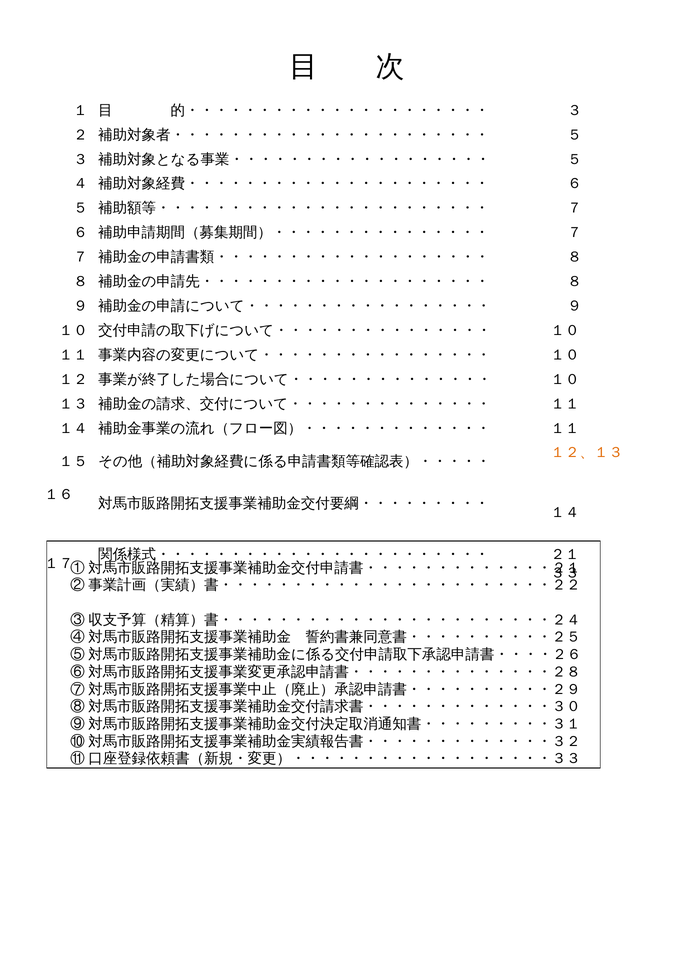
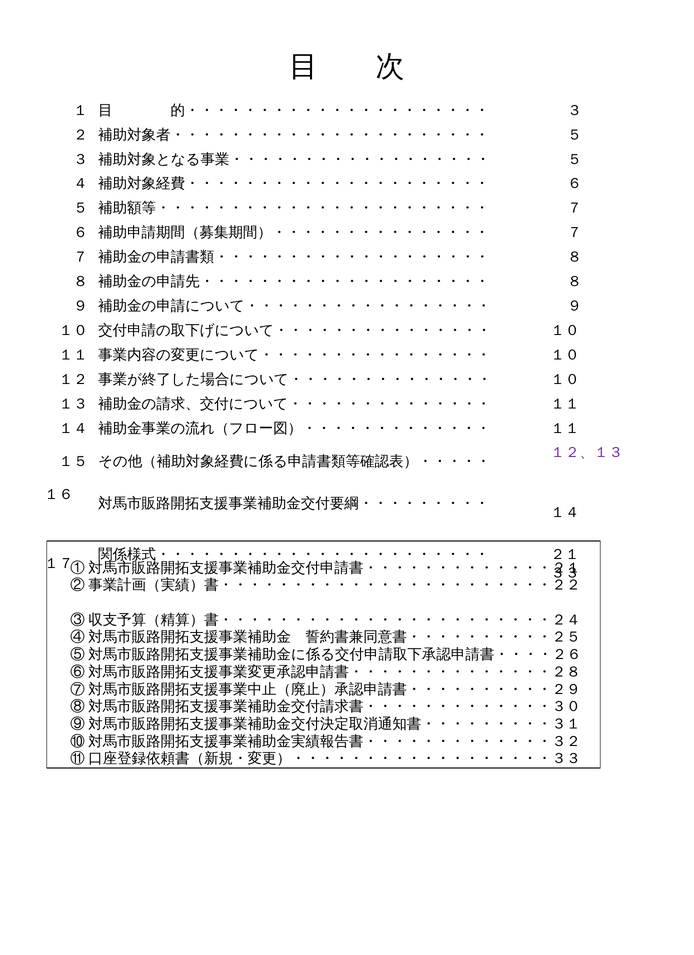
１２、１３ colour: orange -> purple
